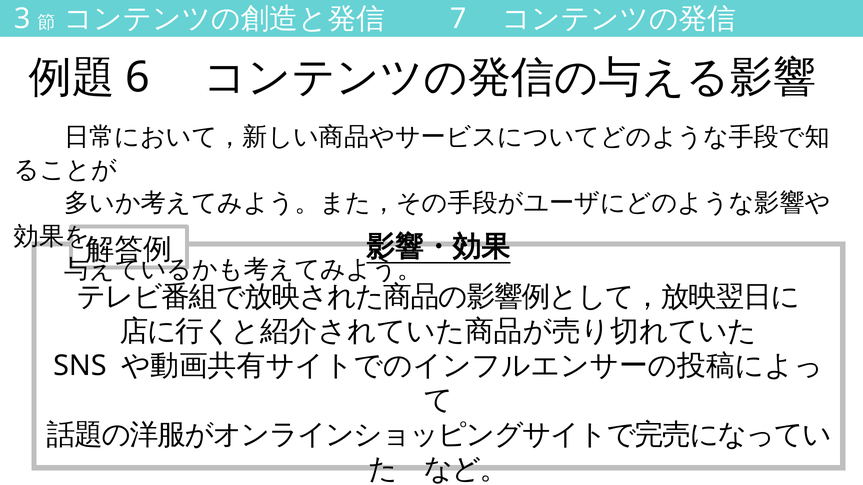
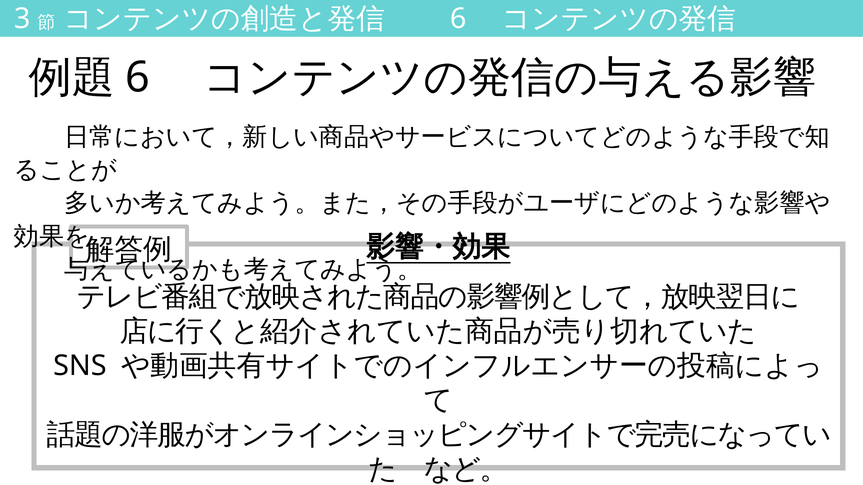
7 at (458, 19): 7 -> 6
